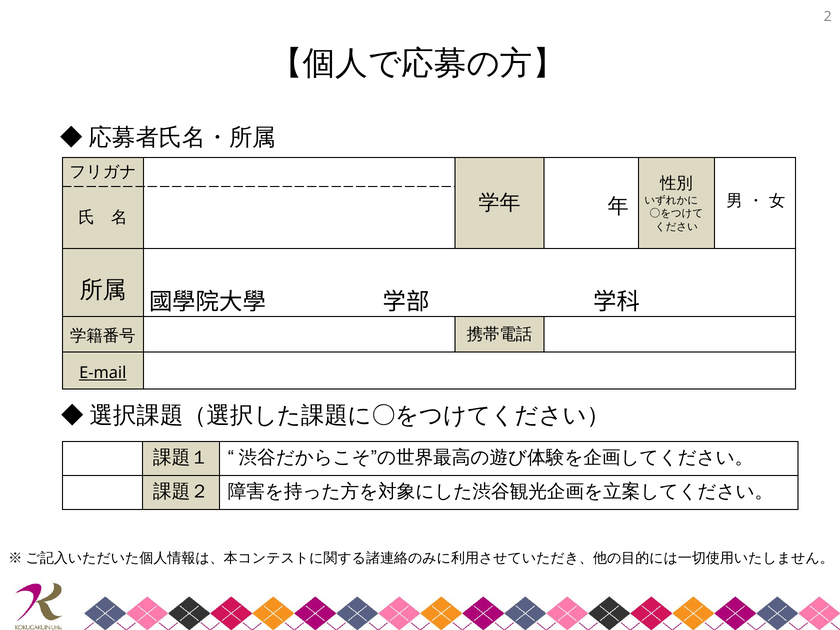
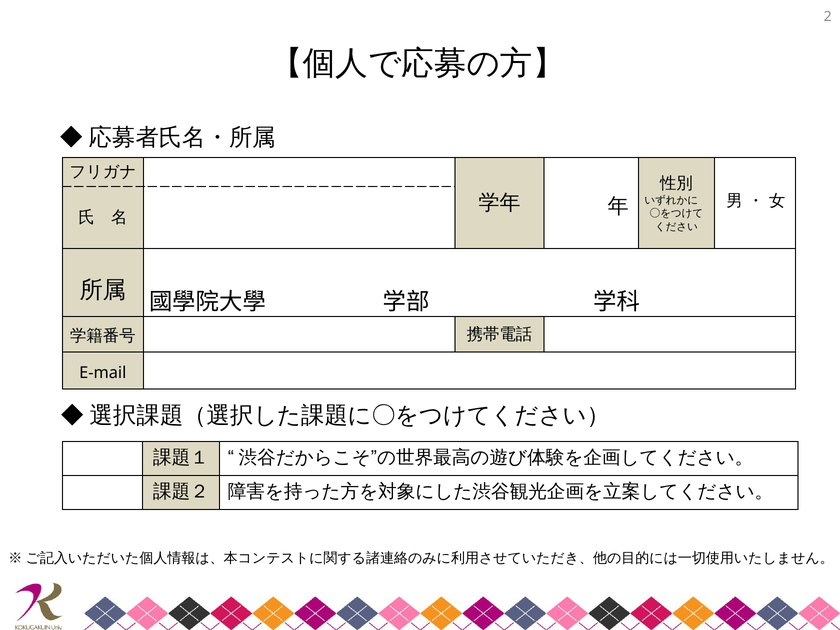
E-mail underline: present -> none
